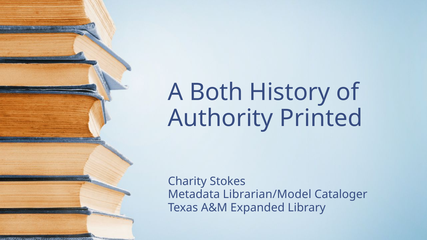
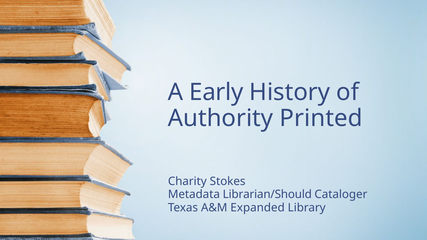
Both: Both -> Early
Librarian/Model: Librarian/Model -> Librarian/Should
